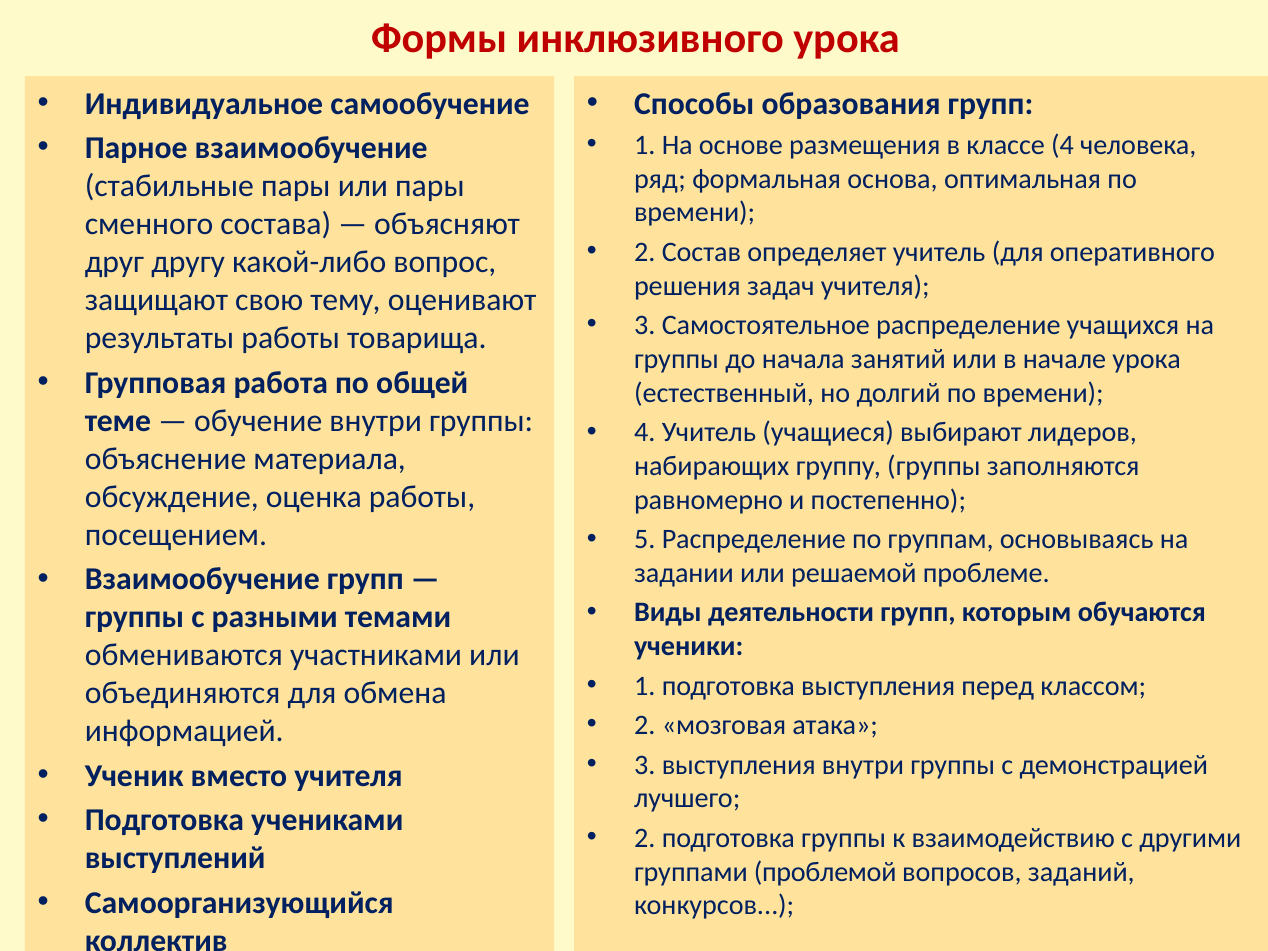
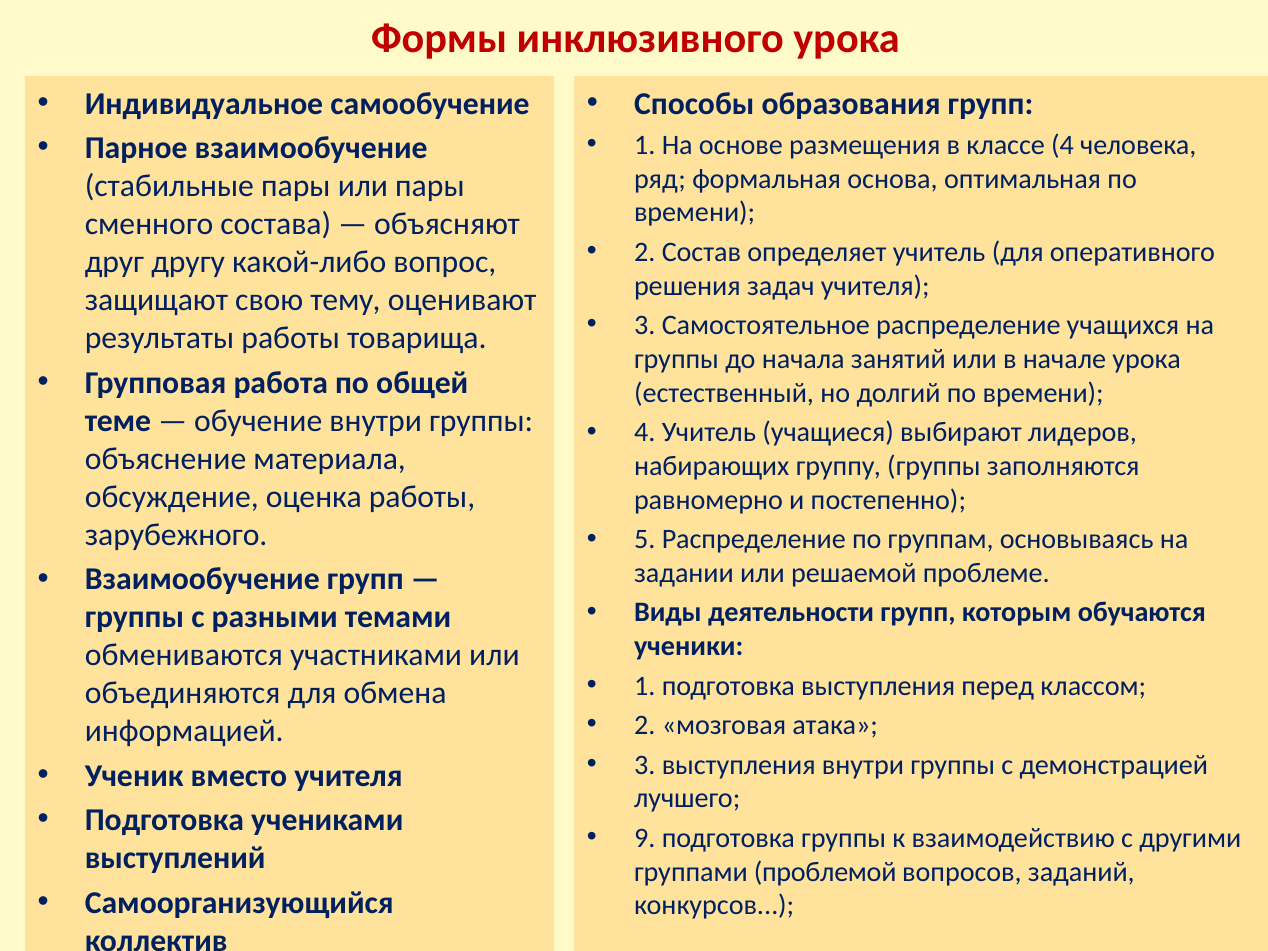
посещением: посещением -> зарубежного
2 at (645, 838): 2 -> 9
